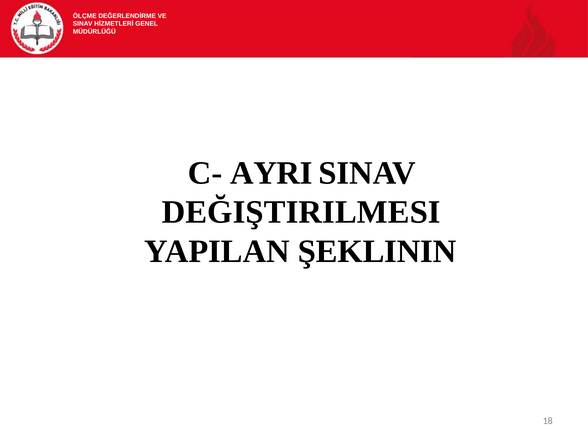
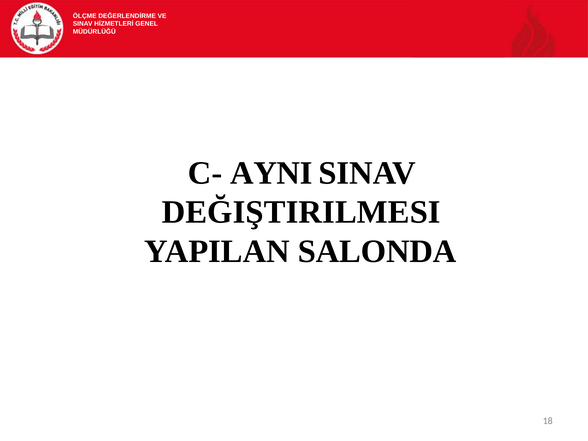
AYRI: AYRI -> AYNI
ŞEKLININ: ŞEKLININ -> SALONDA
